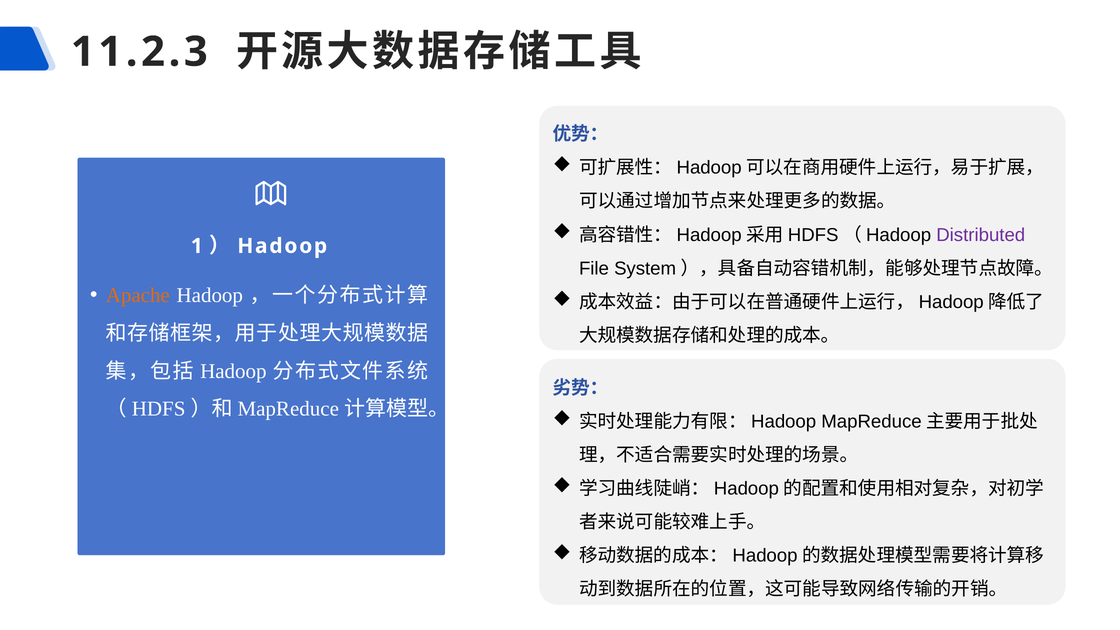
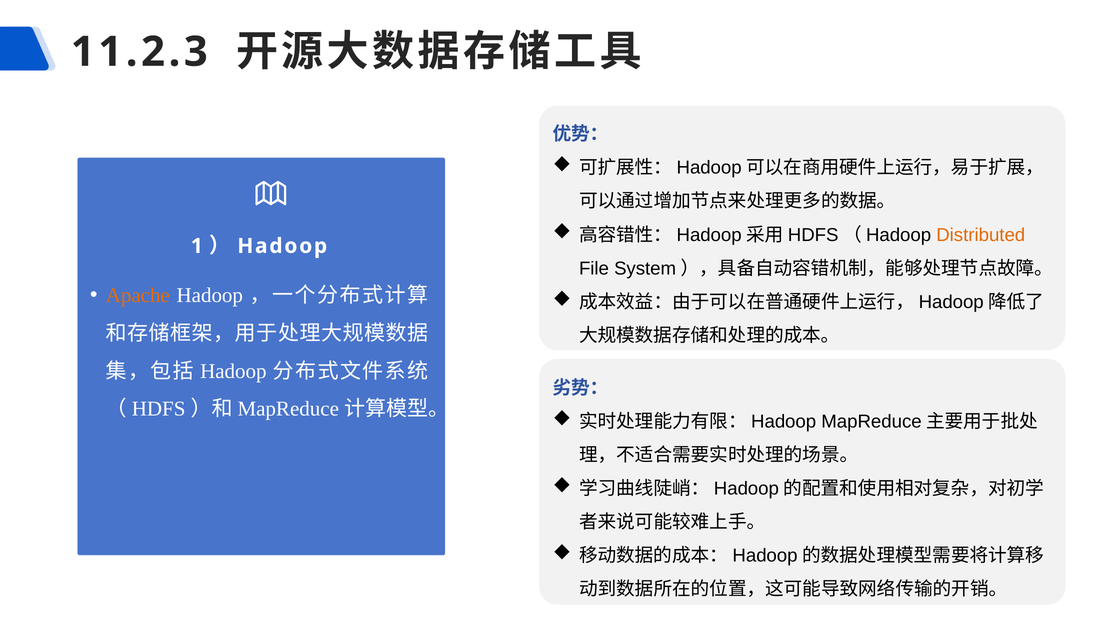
Distributed colour: purple -> orange
